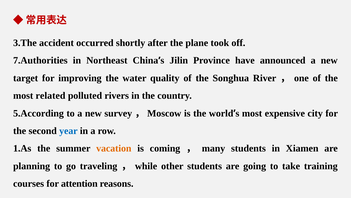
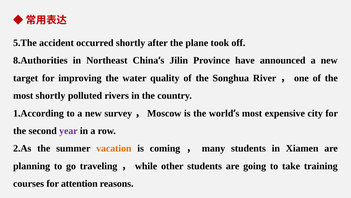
3.The: 3.The -> 5.The
7.Authorities: 7.Authorities -> 8.Authorities
most related: related -> shortly
5.According: 5.According -> 1.According
year colour: blue -> purple
1.As: 1.As -> 2.As
